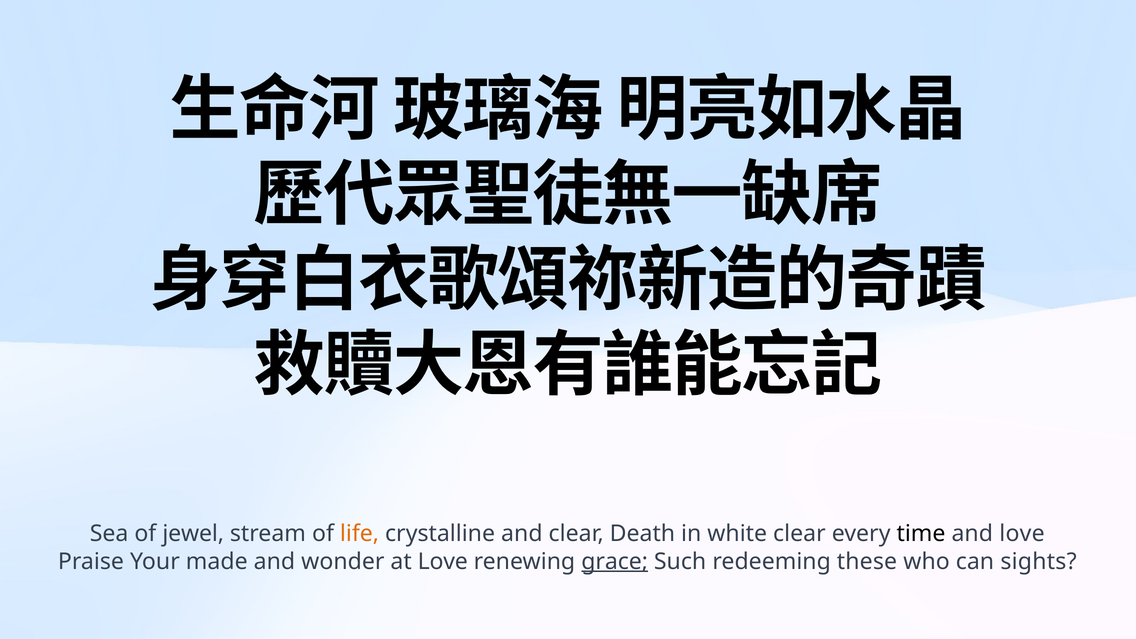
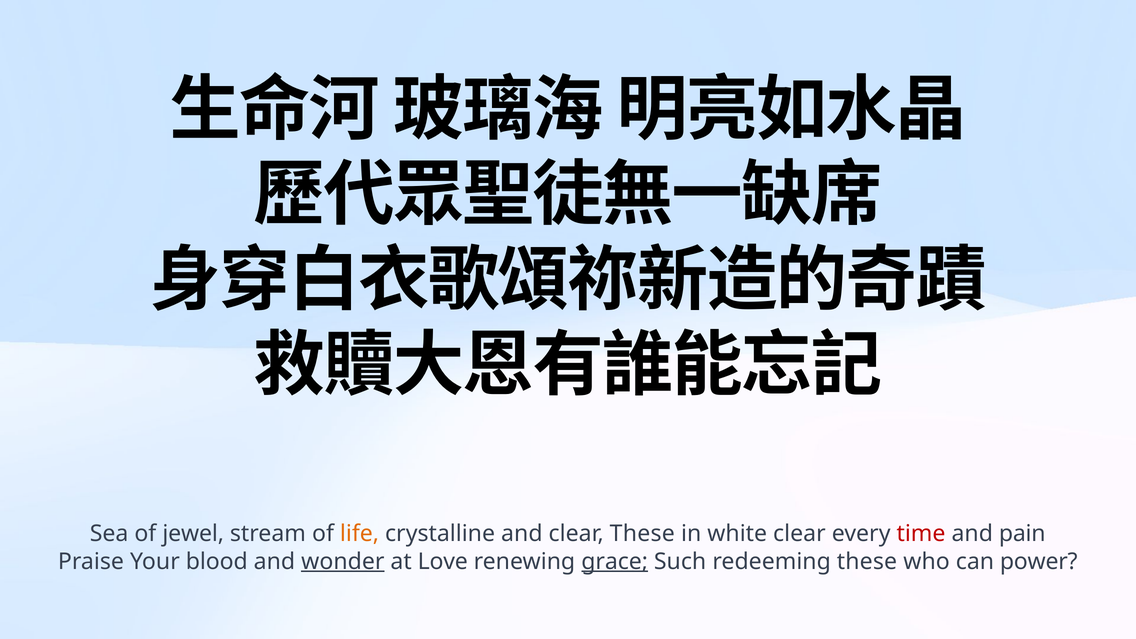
clear Death: Death -> These
time colour: black -> red
and love: love -> pain
made: made -> blood
wonder underline: none -> present
sights: sights -> power
